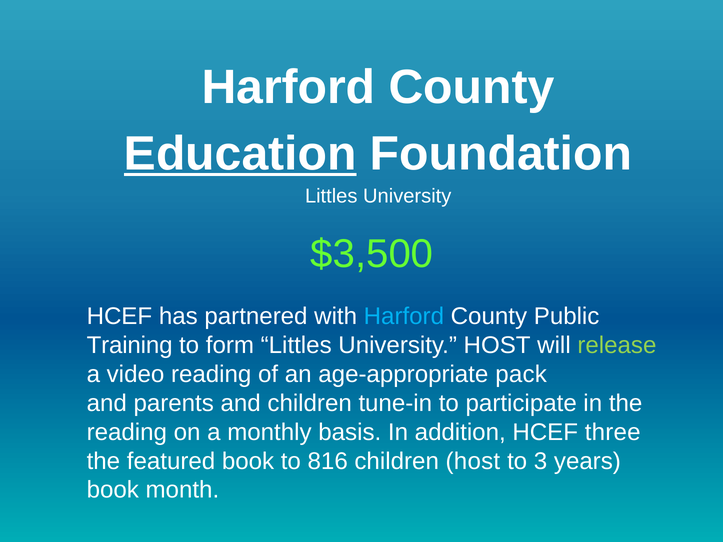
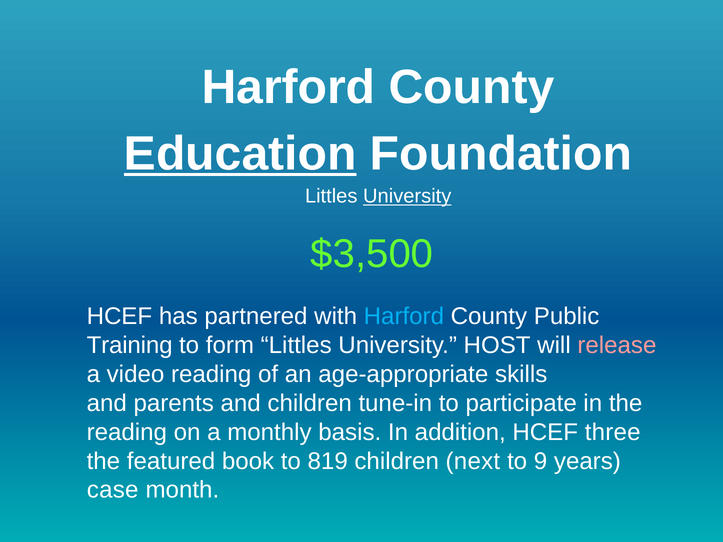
University at (407, 196) underline: none -> present
release colour: light green -> pink
pack: pack -> skills
816: 816 -> 819
children host: host -> next
3: 3 -> 9
book at (113, 490): book -> case
